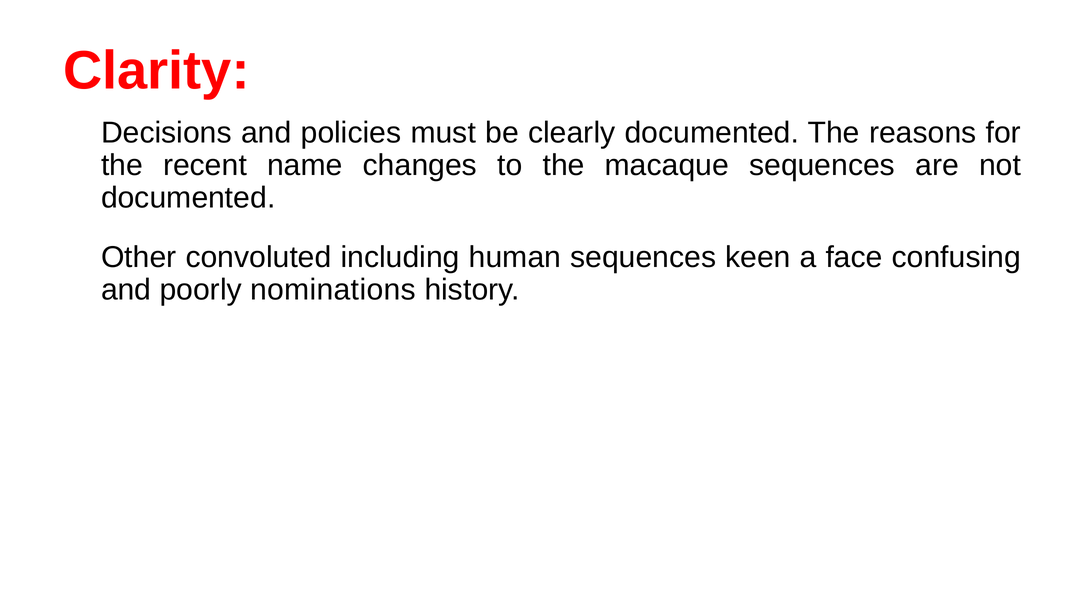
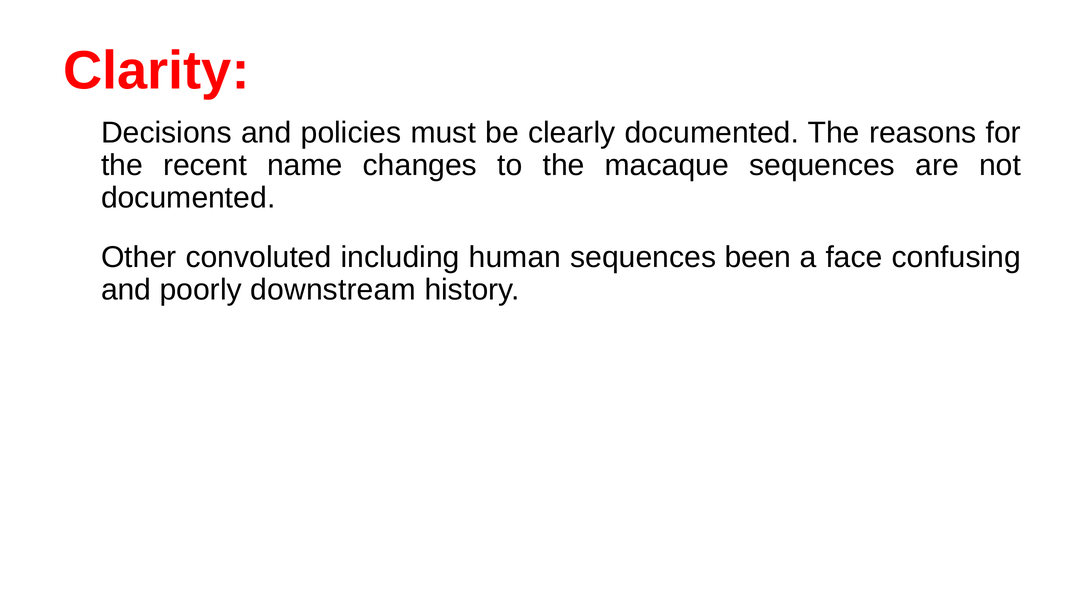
keen: keen -> been
nominations: nominations -> downstream
